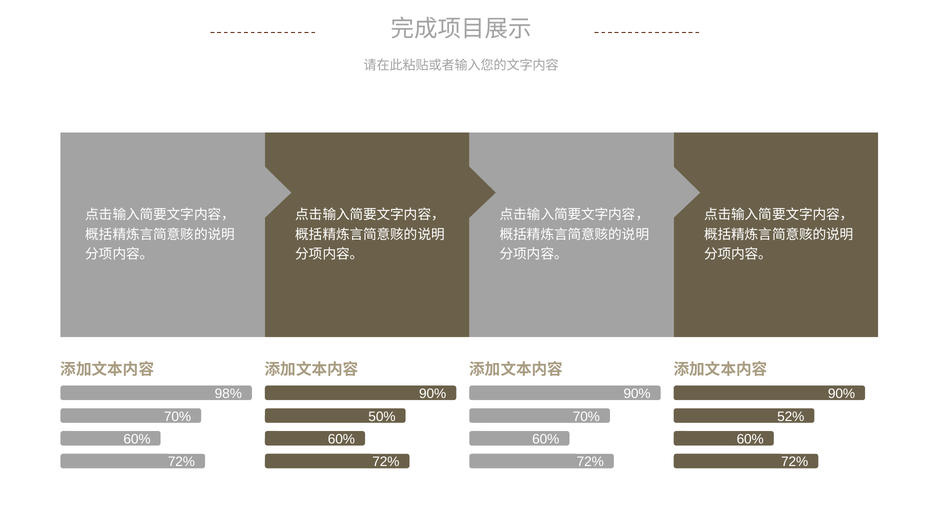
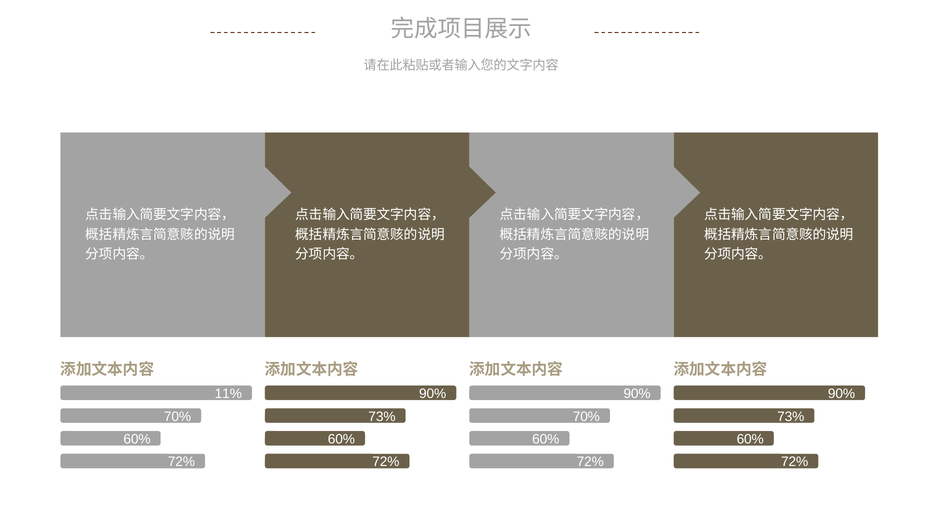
98%: 98% -> 11%
50% at (382, 416): 50% -> 73%
52% at (791, 416): 52% -> 73%
